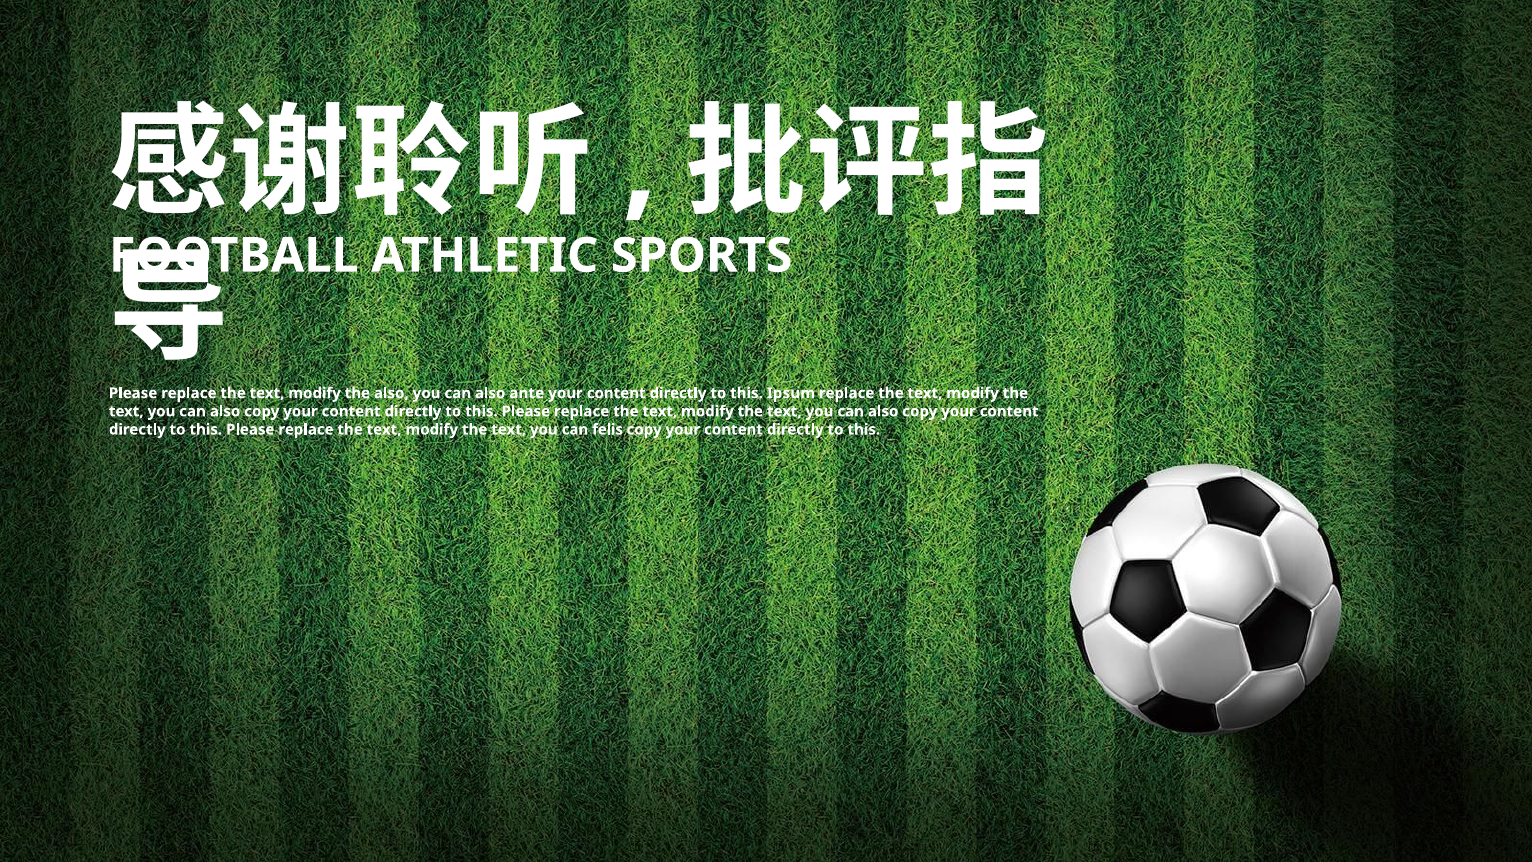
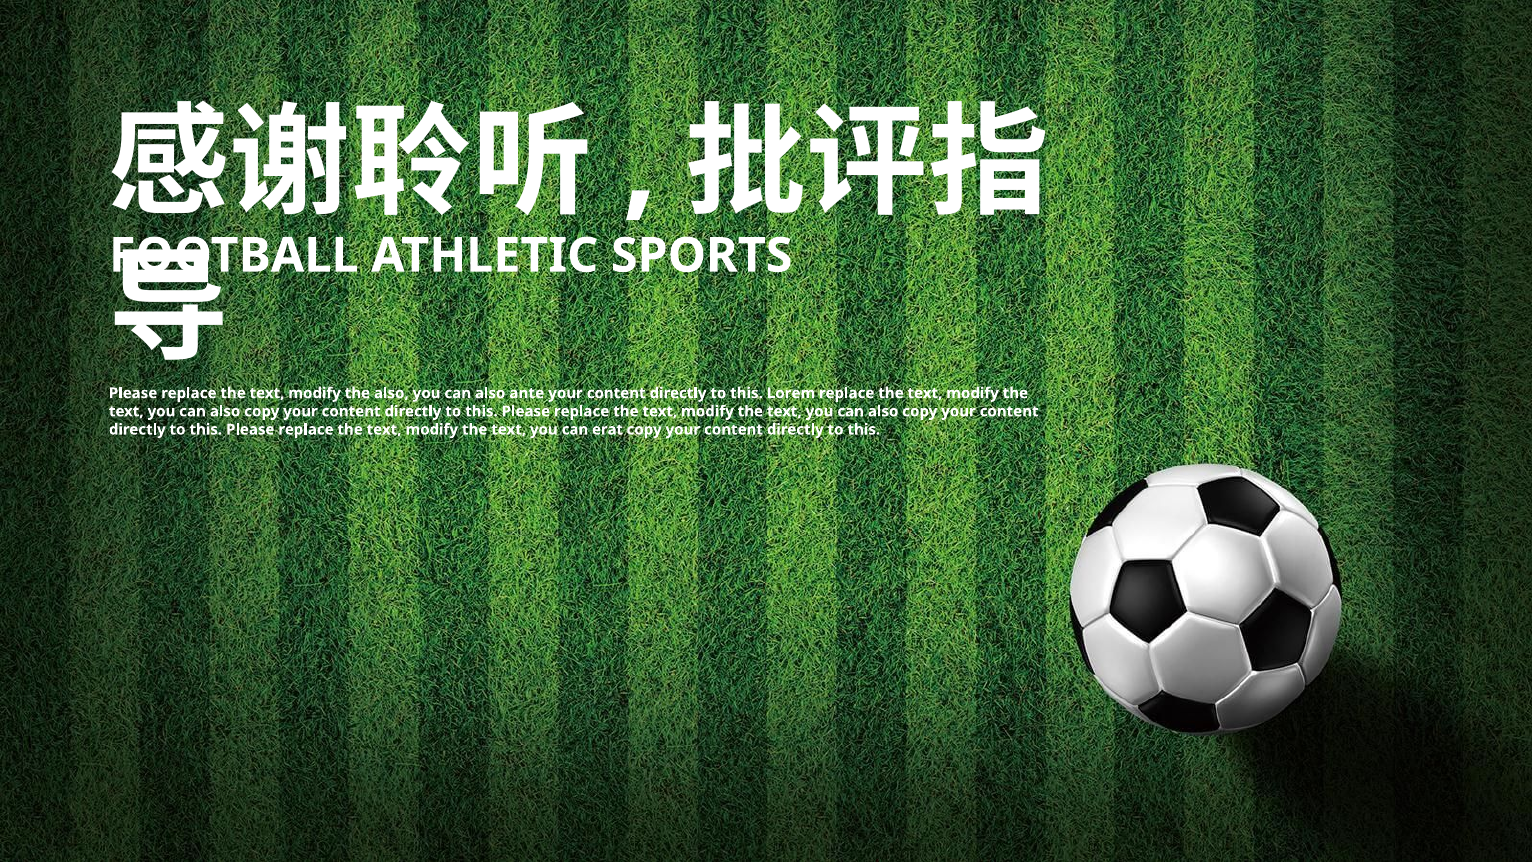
Ipsum: Ipsum -> Lorem
felis: felis -> erat
